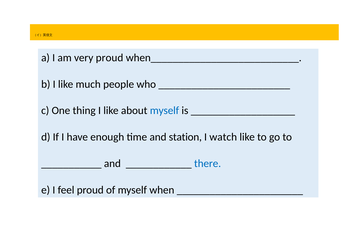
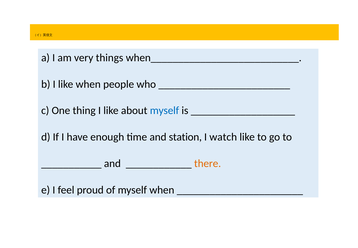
very proud: proud -> things
like much: much -> when
there colour: blue -> orange
